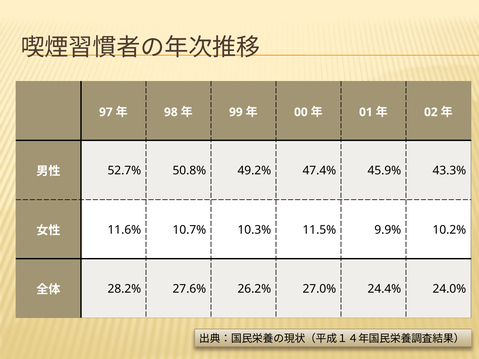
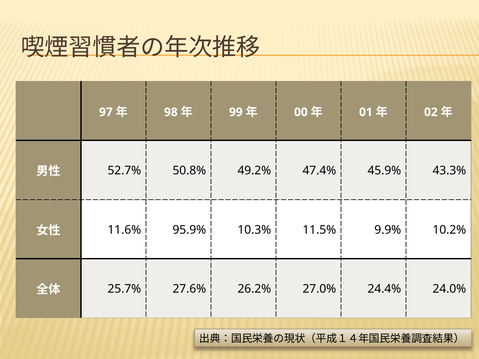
10.7%: 10.7% -> 95.9%
28.2%: 28.2% -> 25.7%
